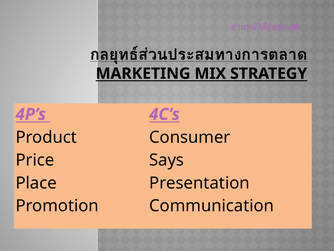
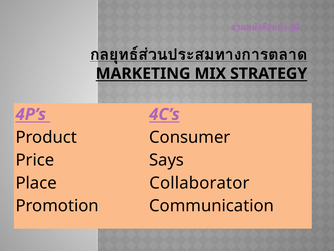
Presentation: Presentation -> Collaborator
